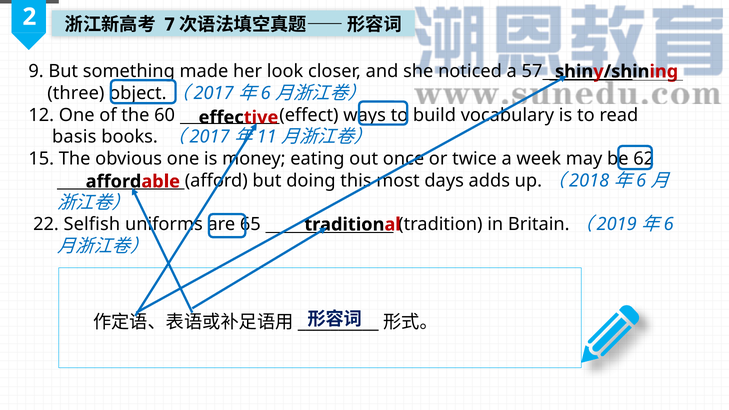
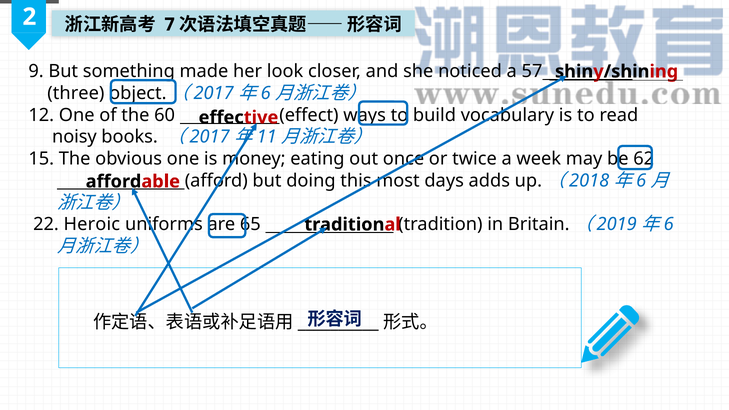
basis: basis -> noisy
Selfish: Selfish -> Heroic
